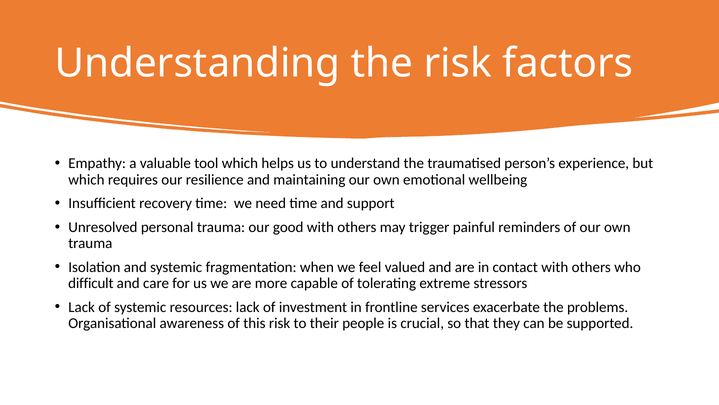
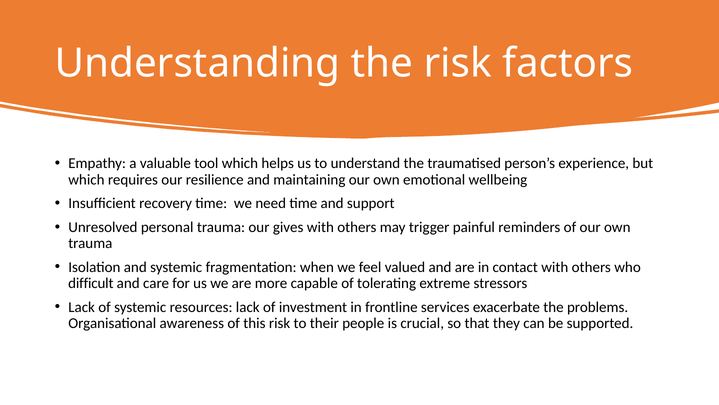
good: good -> gives
